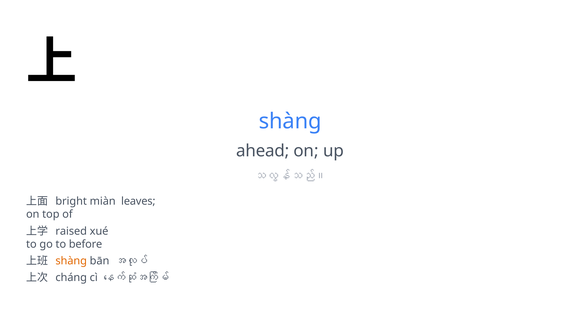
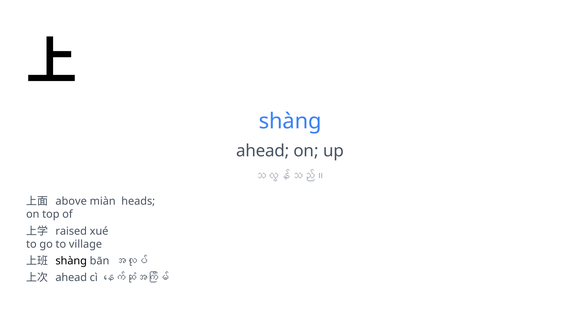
bright: bright -> above
leaves: leaves -> heads
before: before -> village
shàng at (71, 261) colour: orange -> black
cháng at (71, 278): cháng -> ahead
